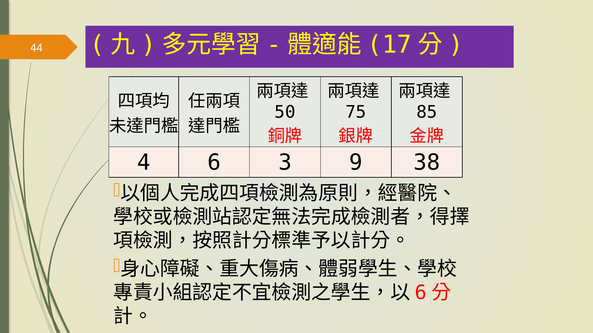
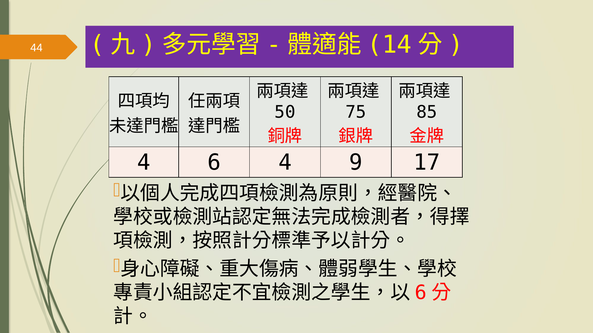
17: 17 -> 14
6 3: 3 -> 4
38: 38 -> 17
